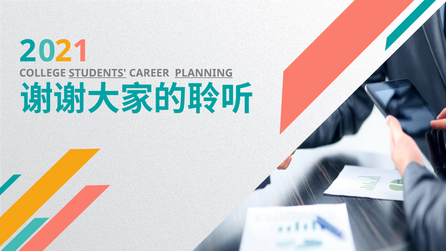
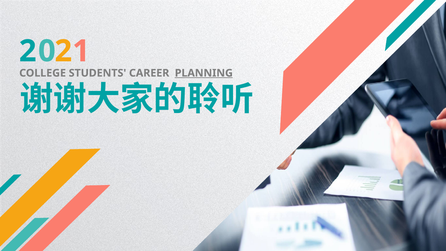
STUDENTS underline: present -> none
